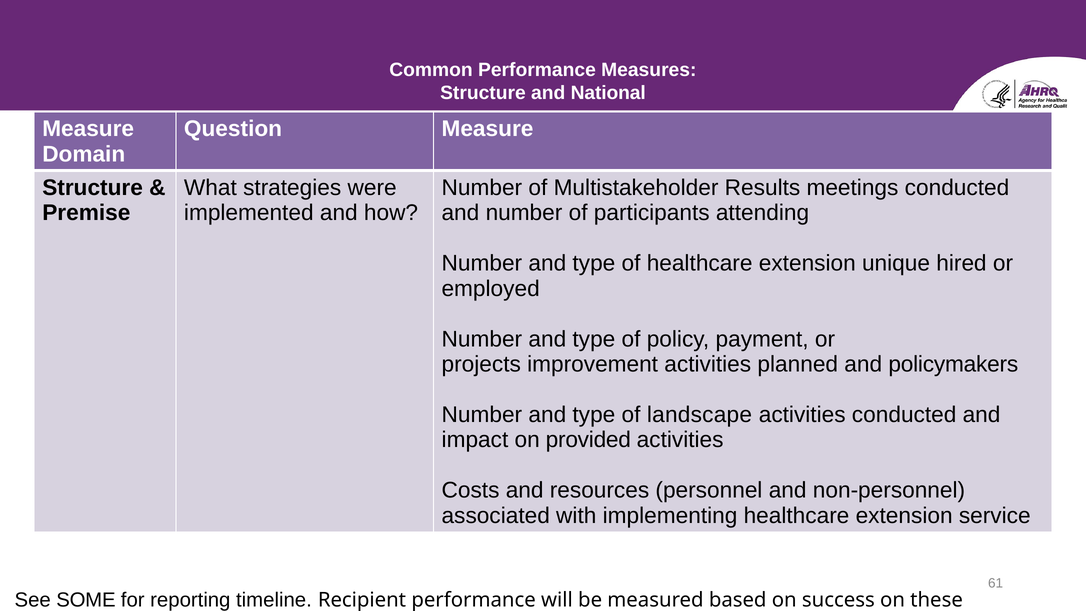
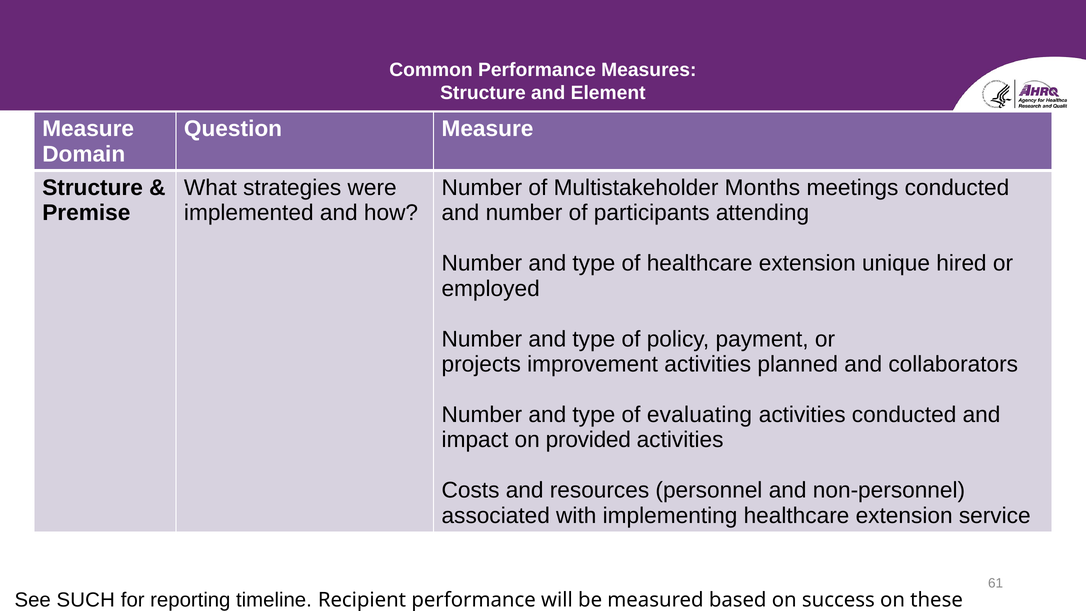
National: National -> Element
Results: Results -> Months
policymakers: policymakers -> collaborators
landscape: landscape -> evaluating
SOME: SOME -> SUCH
